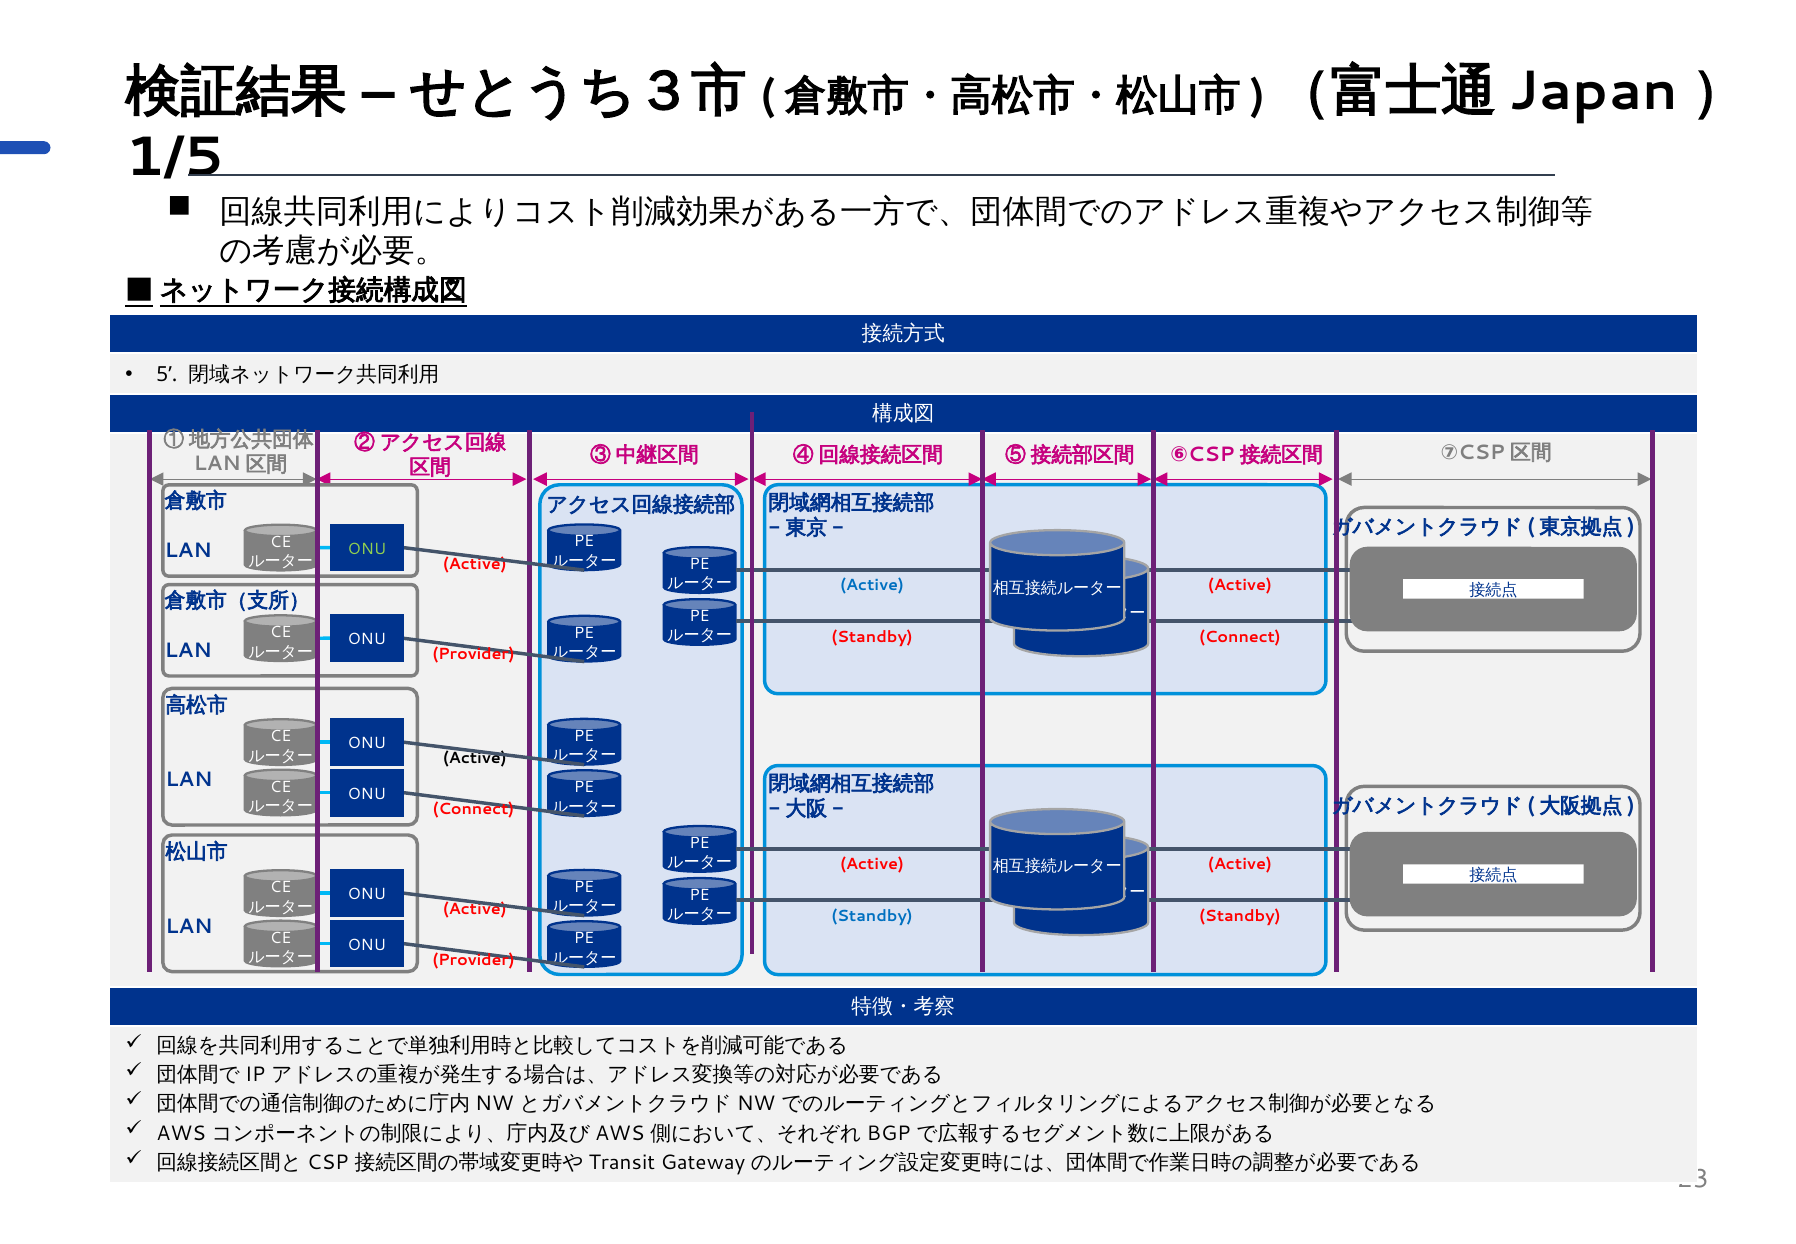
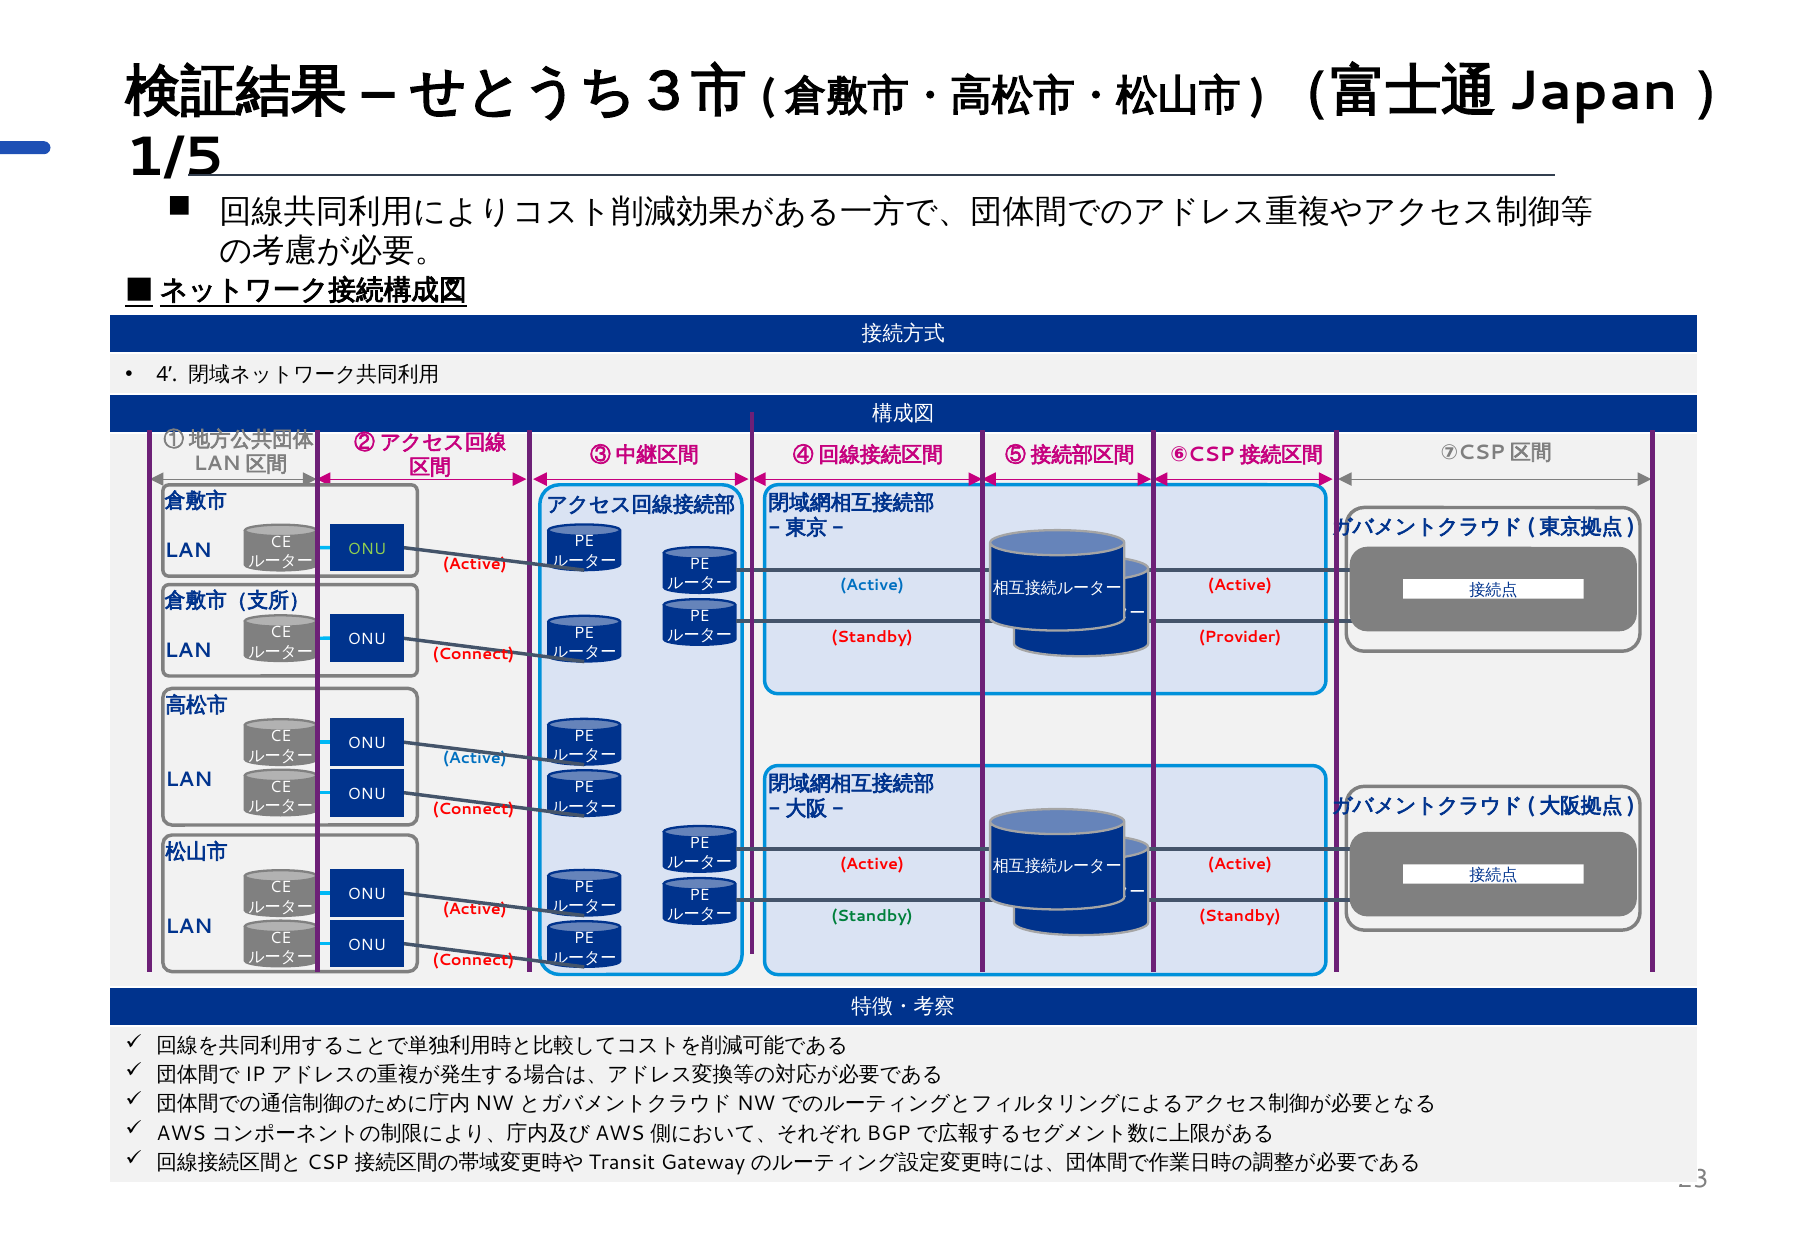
5: 5 -> 4
Connect at (1240, 637): Connect -> Provider
Provider at (474, 654): Provider -> Connect
Active at (475, 758) colour: black -> blue
Standby at (872, 916) colour: blue -> green
Provider at (474, 959): Provider -> Connect
